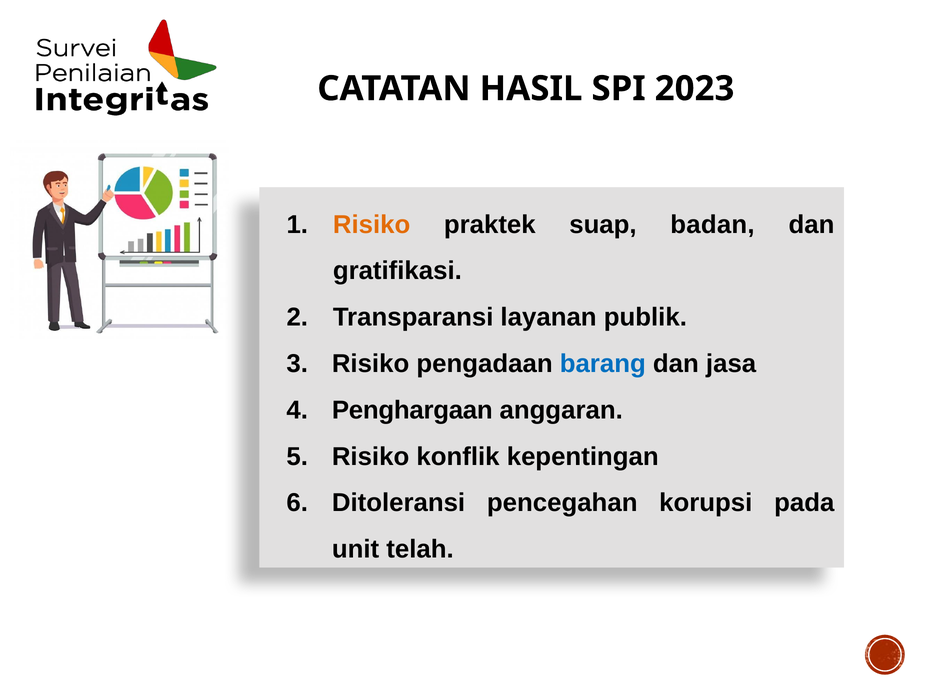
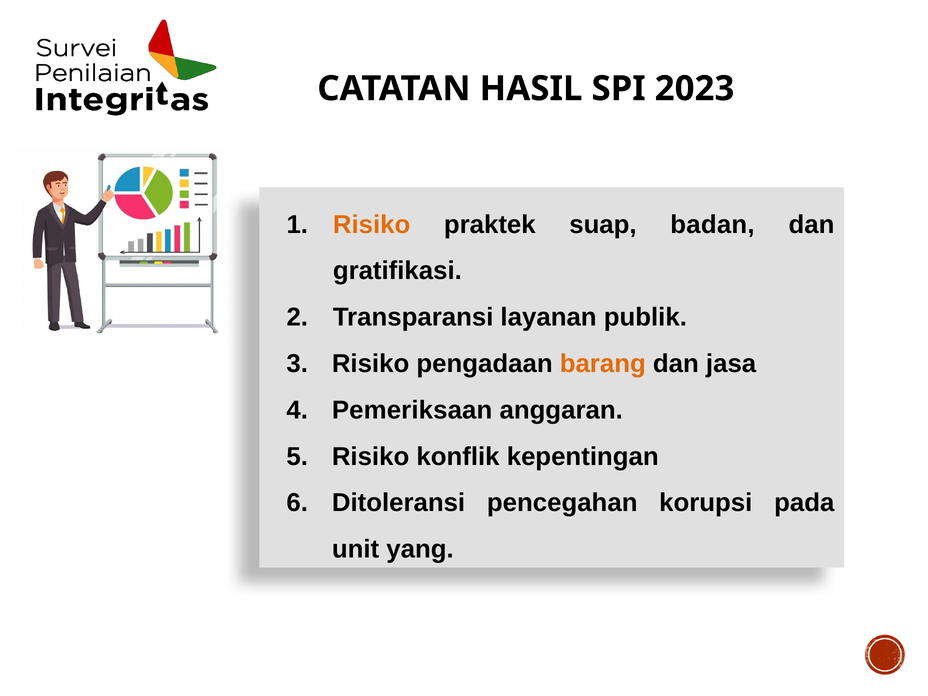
barang colour: blue -> orange
Penghargaan: Penghargaan -> Pemeriksaan
telah: telah -> yang
